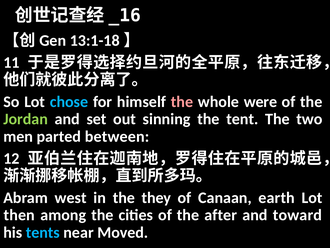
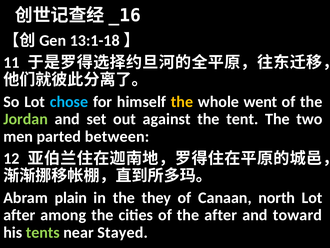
the at (182, 102) colour: pink -> yellow
were: were -> went
sinning: sinning -> against
west: west -> plain
earth: earth -> north
then at (19, 215): then -> after
tents colour: light blue -> light green
Moved: Moved -> Stayed
